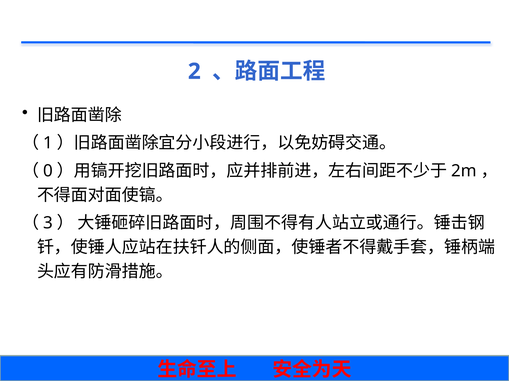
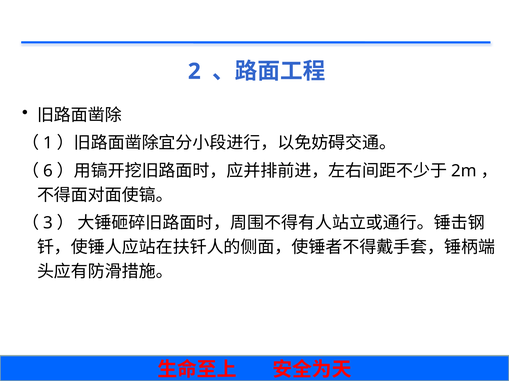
0: 0 -> 6
